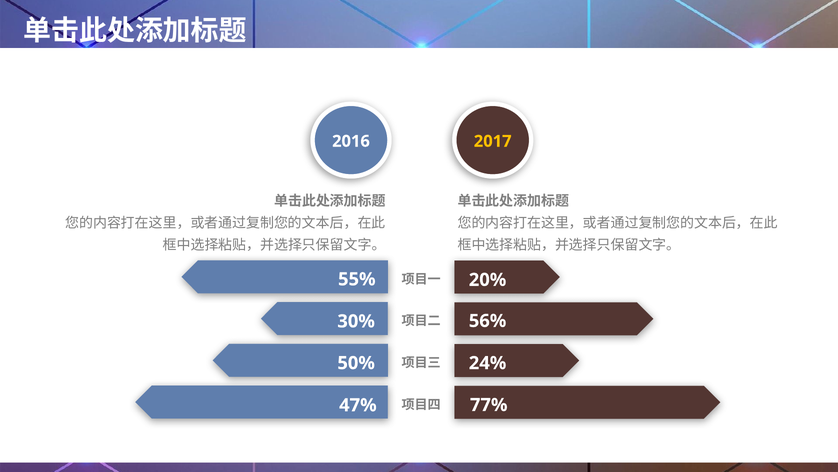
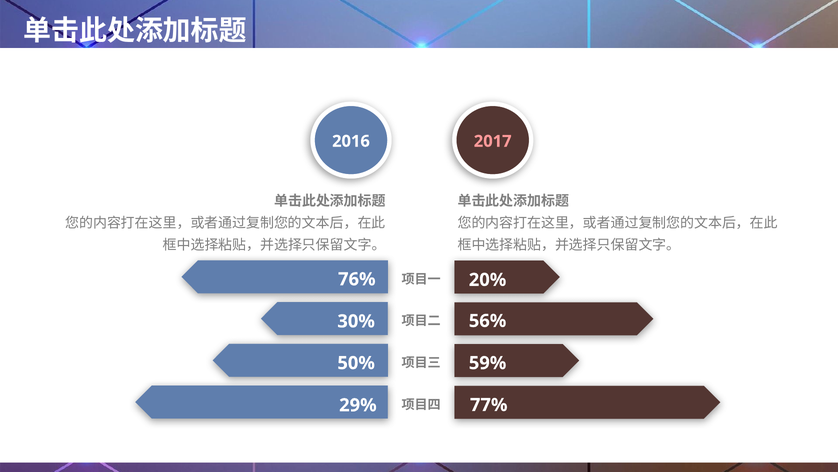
2017 colour: yellow -> pink
55%: 55% -> 76%
24%: 24% -> 59%
47%: 47% -> 29%
